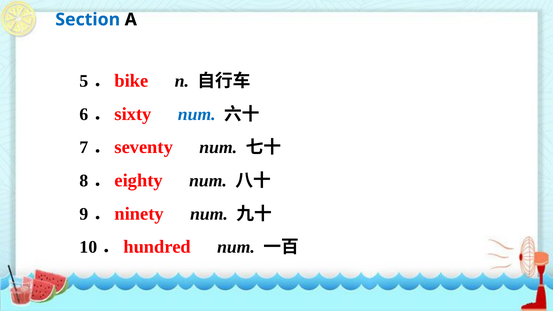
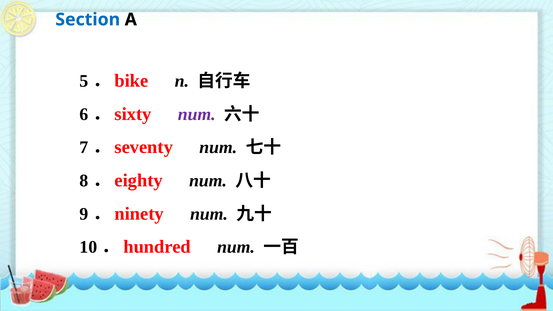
num at (197, 114) colour: blue -> purple
